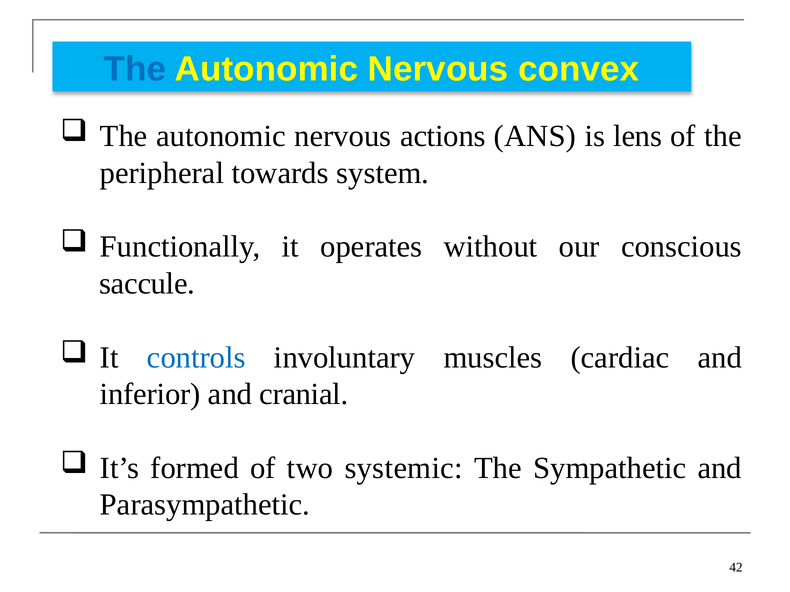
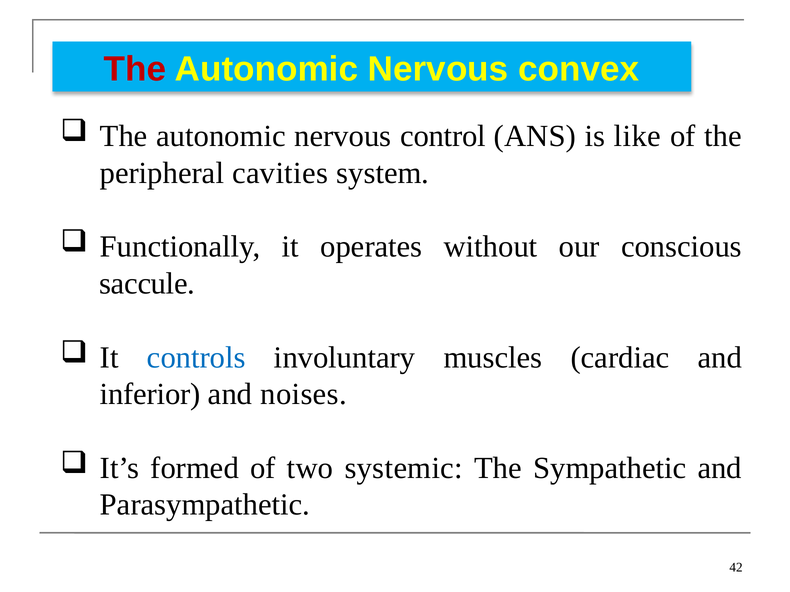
The at (135, 69) colour: blue -> red
actions: actions -> control
lens: lens -> like
towards: towards -> cavities
cranial: cranial -> noises
